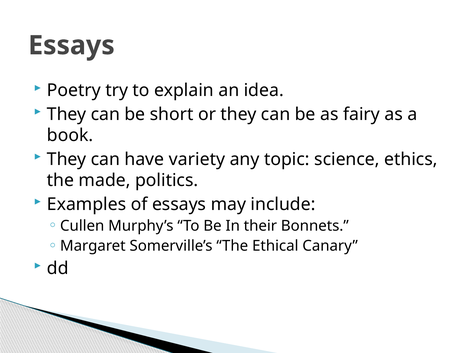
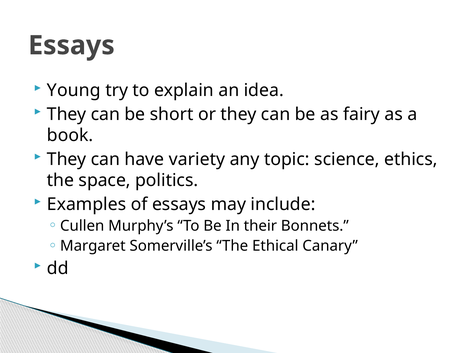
Poetry: Poetry -> Young
made: made -> space
